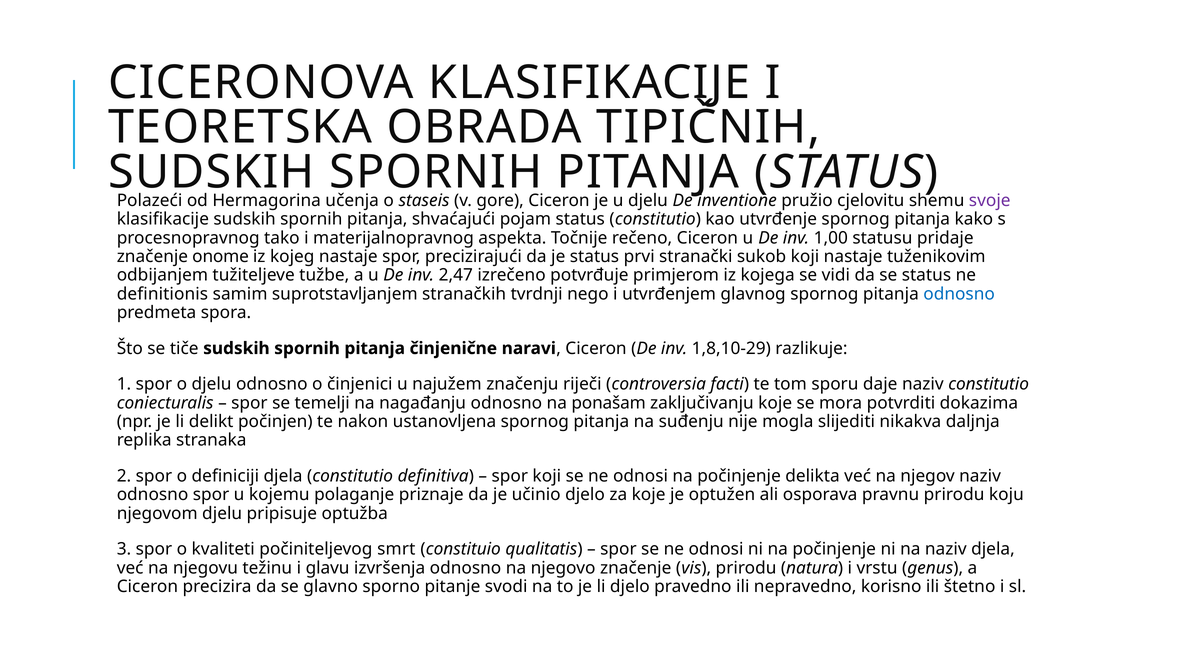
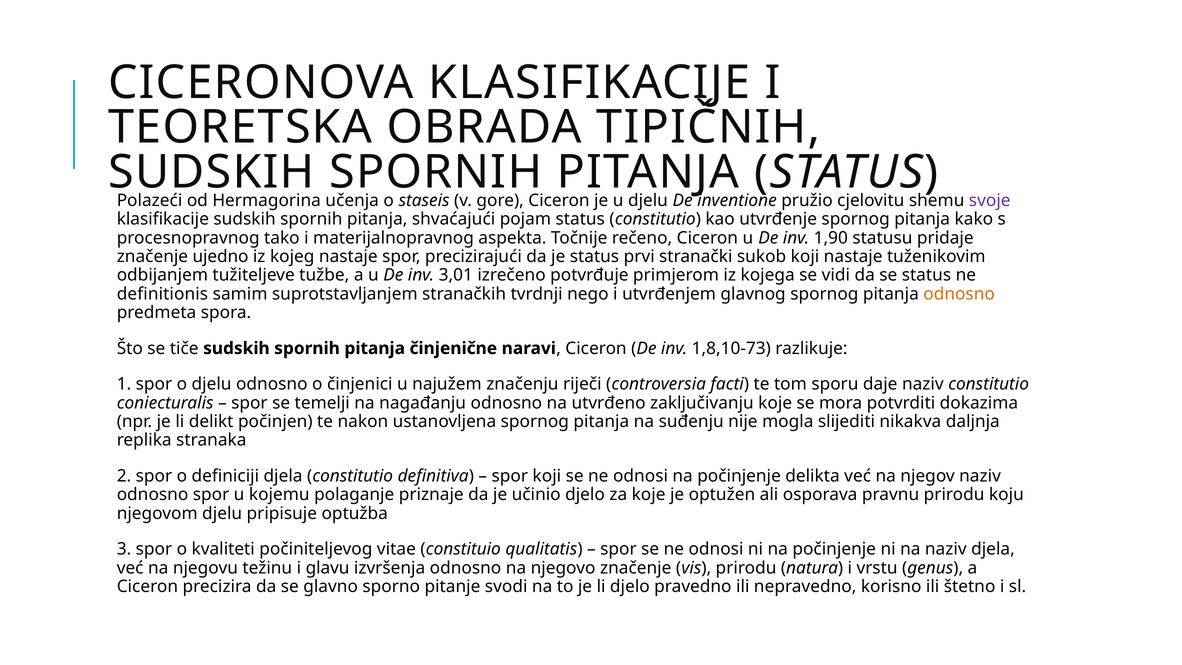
1,00: 1,00 -> 1,90
onome: onome -> ujedno
2,47: 2,47 -> 3,01
odnosno at (959, 294) colour: blue -> orange
1,8,10-29: 1,8,10-29 -> 1,8,10-73
ponašam: ponašam -> utvrđeno
smrt: smrt -> vitae
